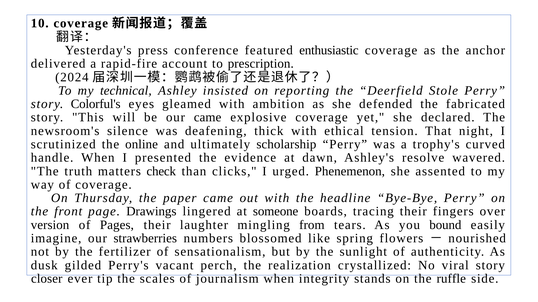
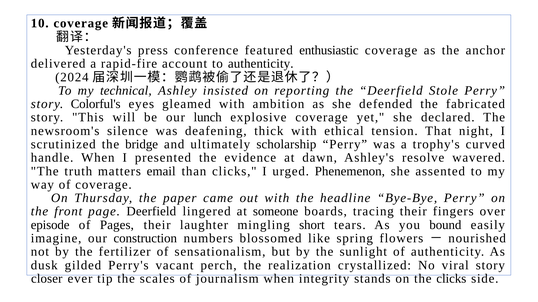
to prescription: prescription -> authenticity
our came: came -> lunch
online: online -> bridge
check: check -> email
page Drawings: Drawings -> Deerfield
version: version -> episode
from: from -> short
strawberries: strawberries -> construction
the ruffle: ruffle -> clicks
